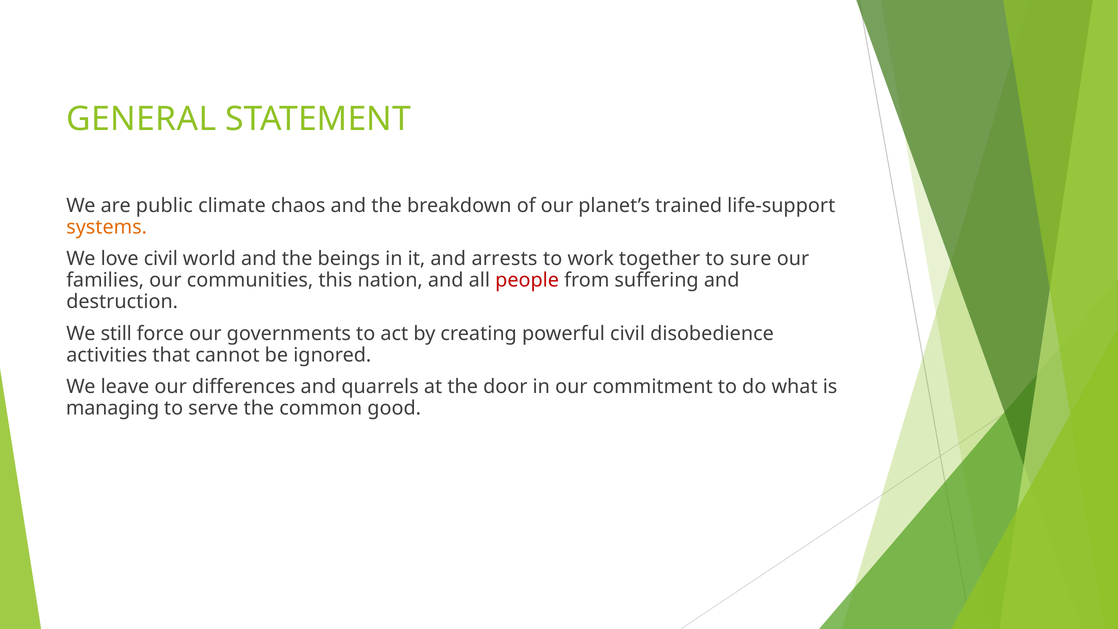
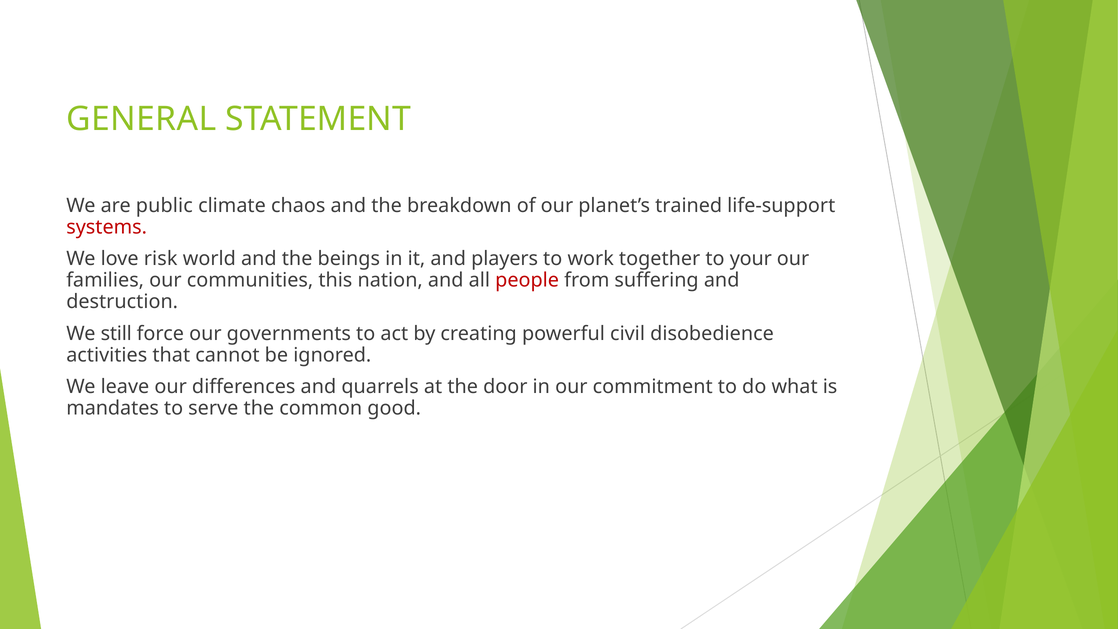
systems colour: orange -> red
love civil: civil -> risk
arrests: arrests -> players
sure: sure -> your
managing: managing -> mandates
